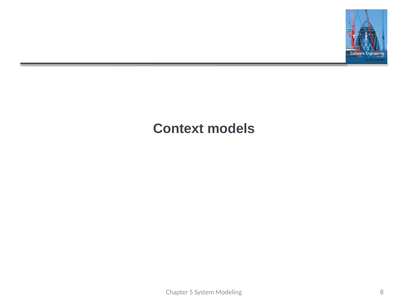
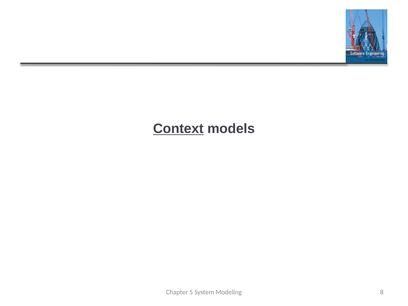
Context underline: none -> present
